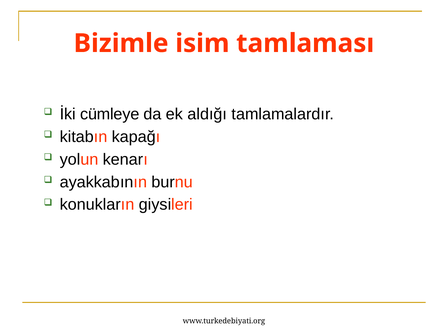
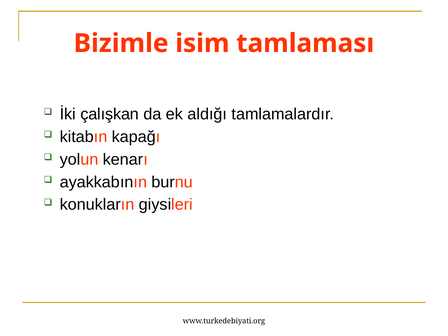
cümleye: cümleye -> çalışkan
